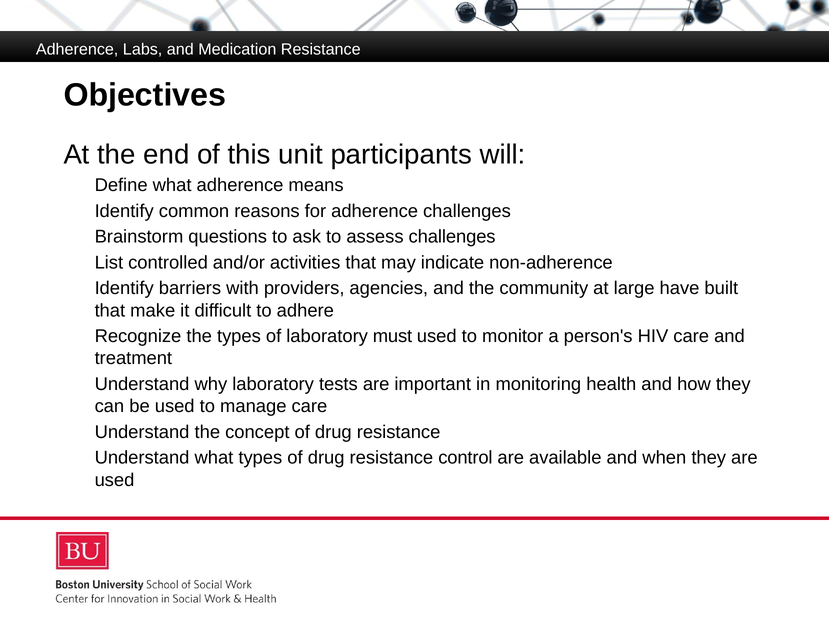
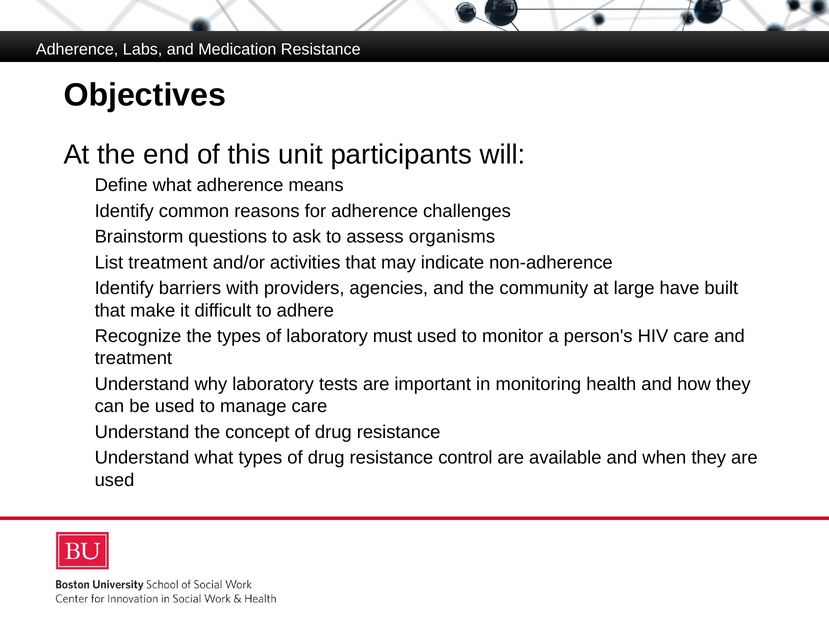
assess challenges: challenges -> organisms
List controlled: controlled -> treatment
